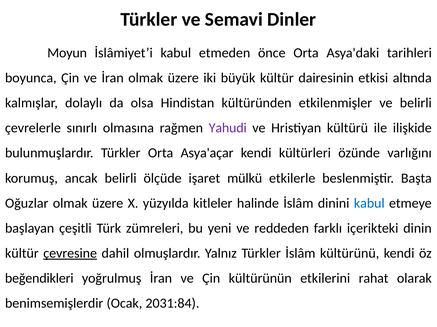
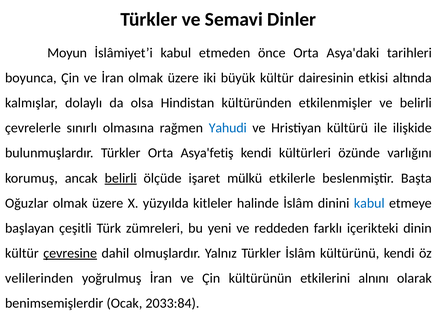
Yahudi colour: purple -> blue
Asya'açar: Asya'açar -> Asya'fetiş
belirli at (121, 179) underline: none -> present
beğendikleri: beğendikleri -> velilerinden
rahat: rahat -> alnını
2031:84: 2031:84 -> 2033:84
